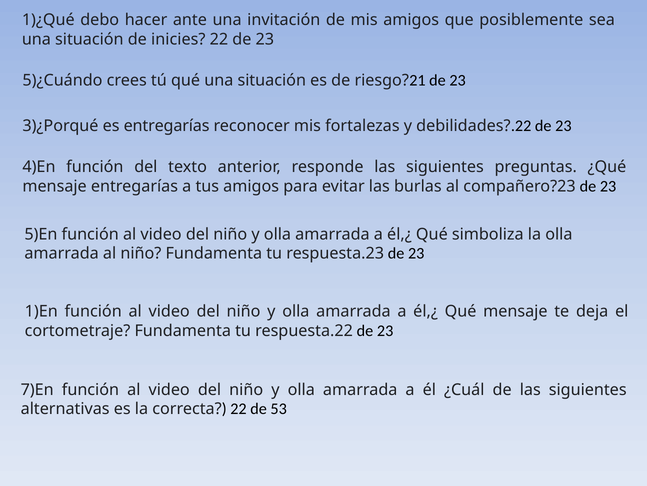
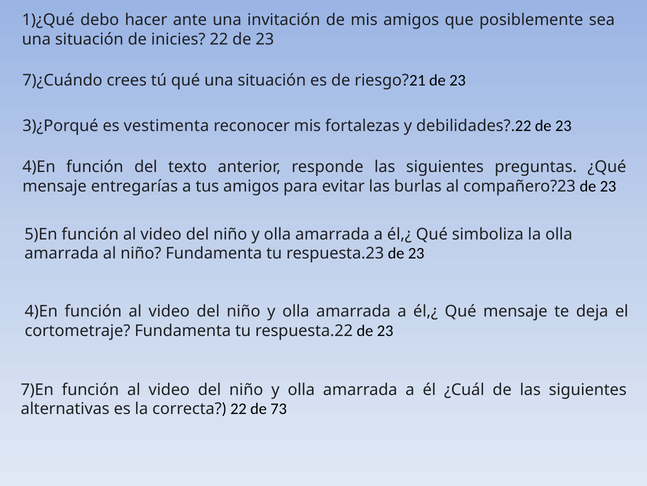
5)¿Cuándo: 5)¿Cuándo -> 7)¿Cuándo
es entregarías: entregarías -> vestimenta
1)En at (41, 311): 1)En -> 4)En
53: 53 -> 73
